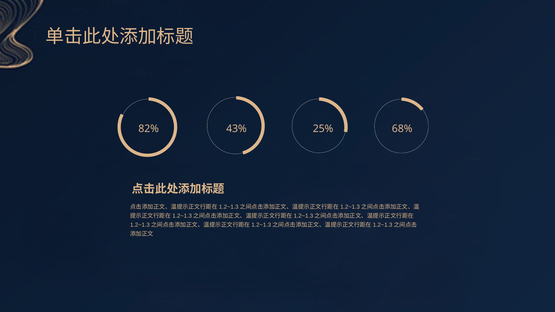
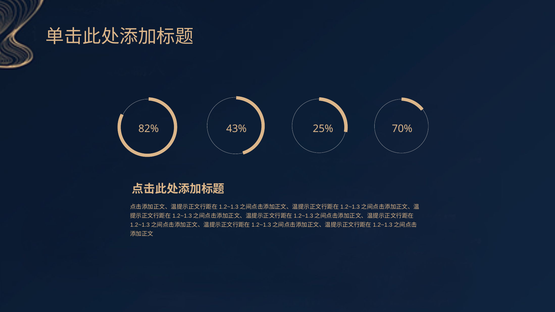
68%: 68% -> 70%
